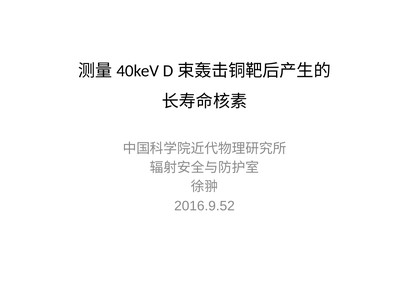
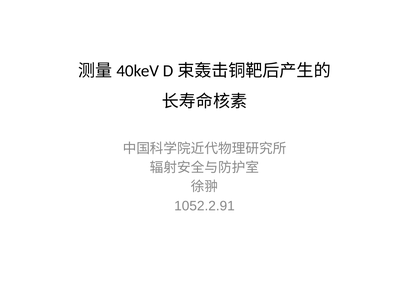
2016.9.52: 2016.9.52 -> 1052.2.91
